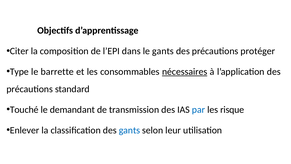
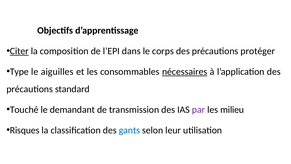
Citer underline: none -> present
le gants: gants -> corps
barrette: barrette -> aiguilles
par colour: blue -> purple
risque: risque -> milieu
Enlever: Enlever -> Risques
